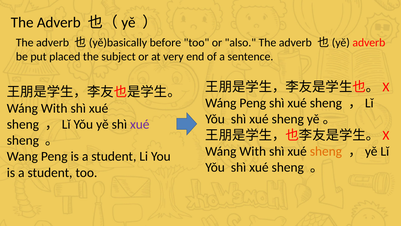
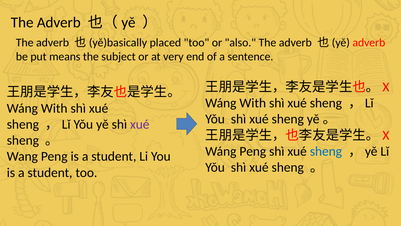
before: before -> placed
placed: placed -> means
Peng at (253, 103): Peng -> With
With at (253, 151): With -> Peng
sheng at (326, 151) colour: orange -> blue
